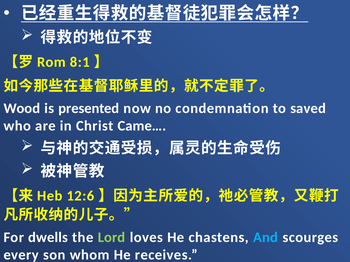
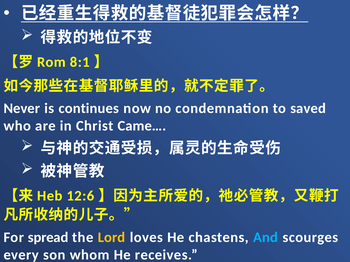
Wood: Wood -> Never
presented: presented -> continues
dwells: dwells -> spread
Lord colour: light green -> yellow
